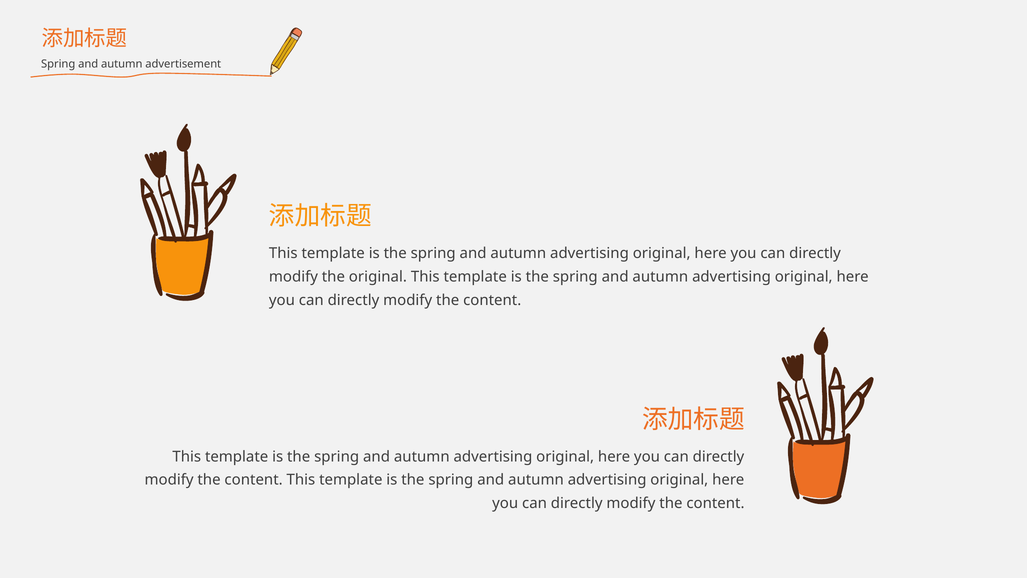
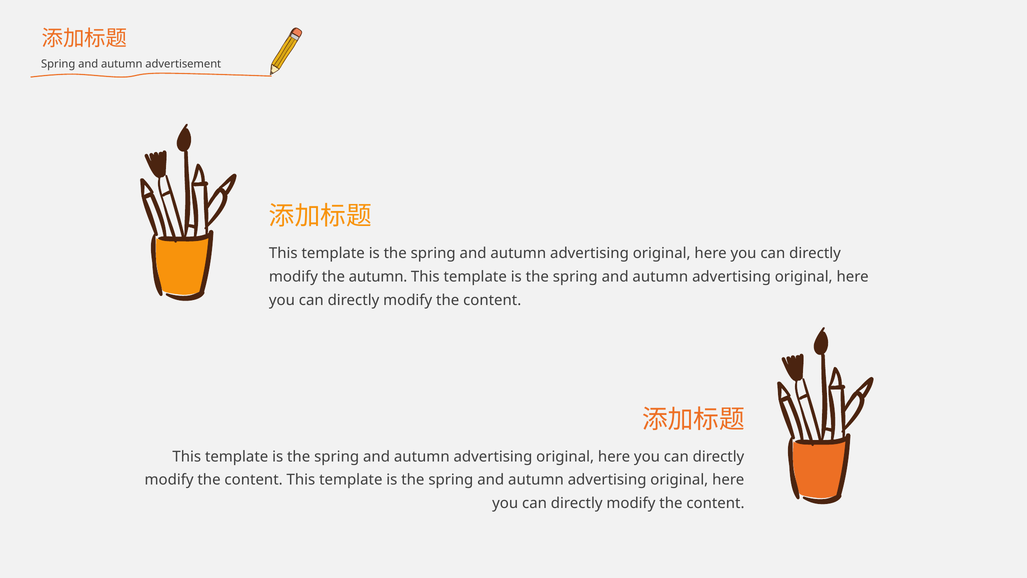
the original: original -> autumn
